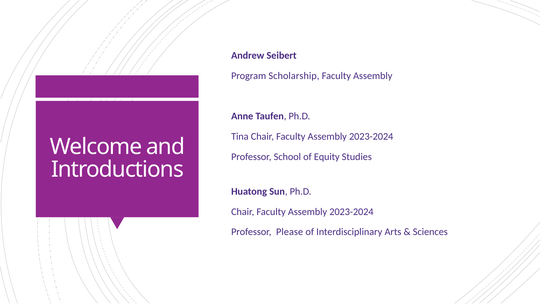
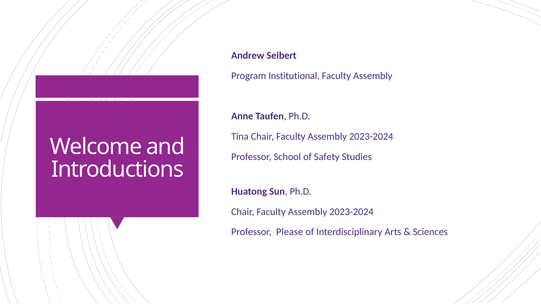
Scholarship: Scholarship -> Institutional
Equity: Equity -> Safety
